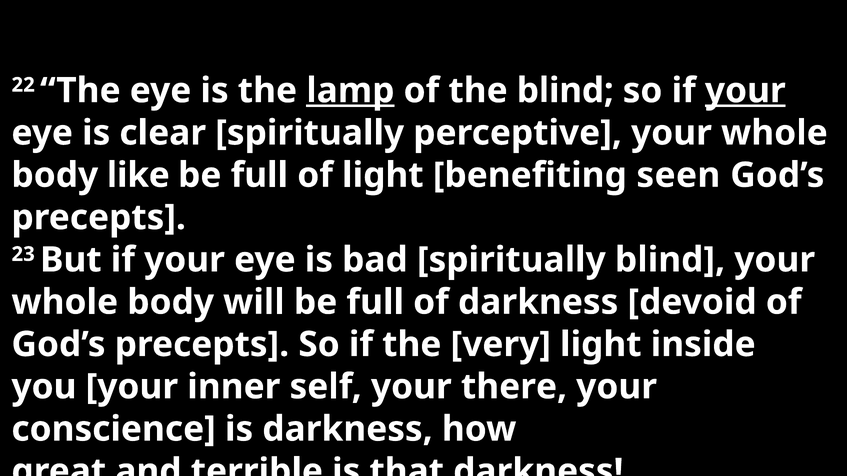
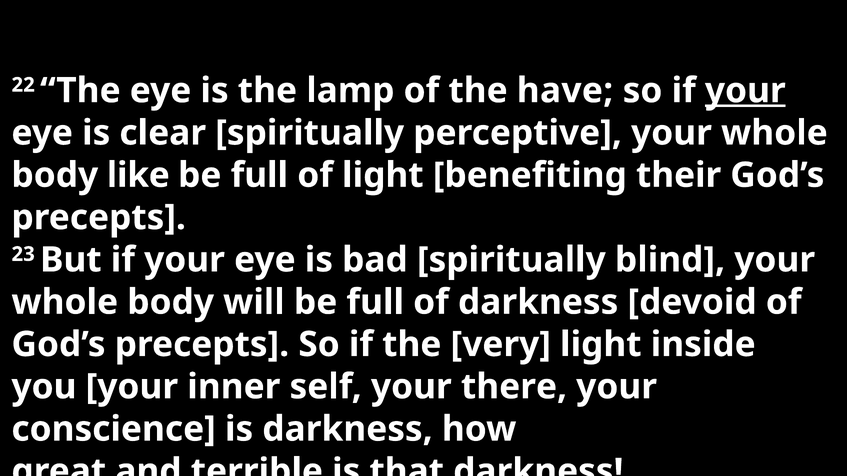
lamp underline: present -> none
the blind: blind -> have
seen: seen -> their
